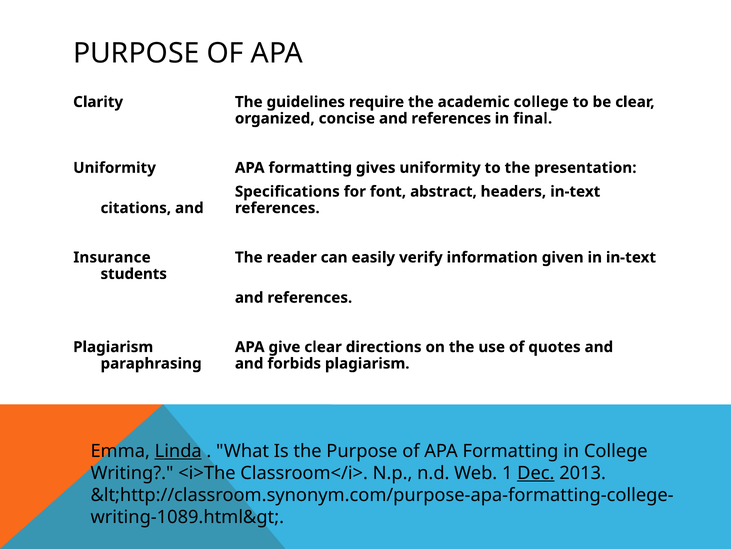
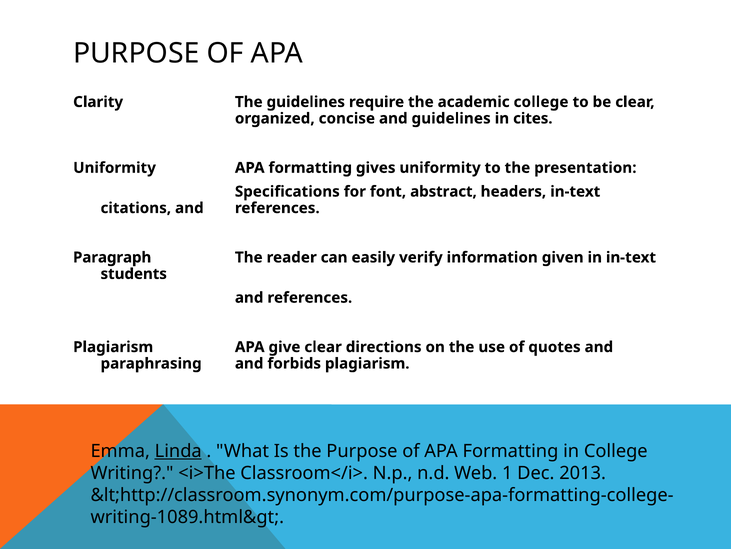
concise and references: references -> guidelines
final: final -> cites
Insurance: Insurance -> Paragraph
Dec underline: present -> none
